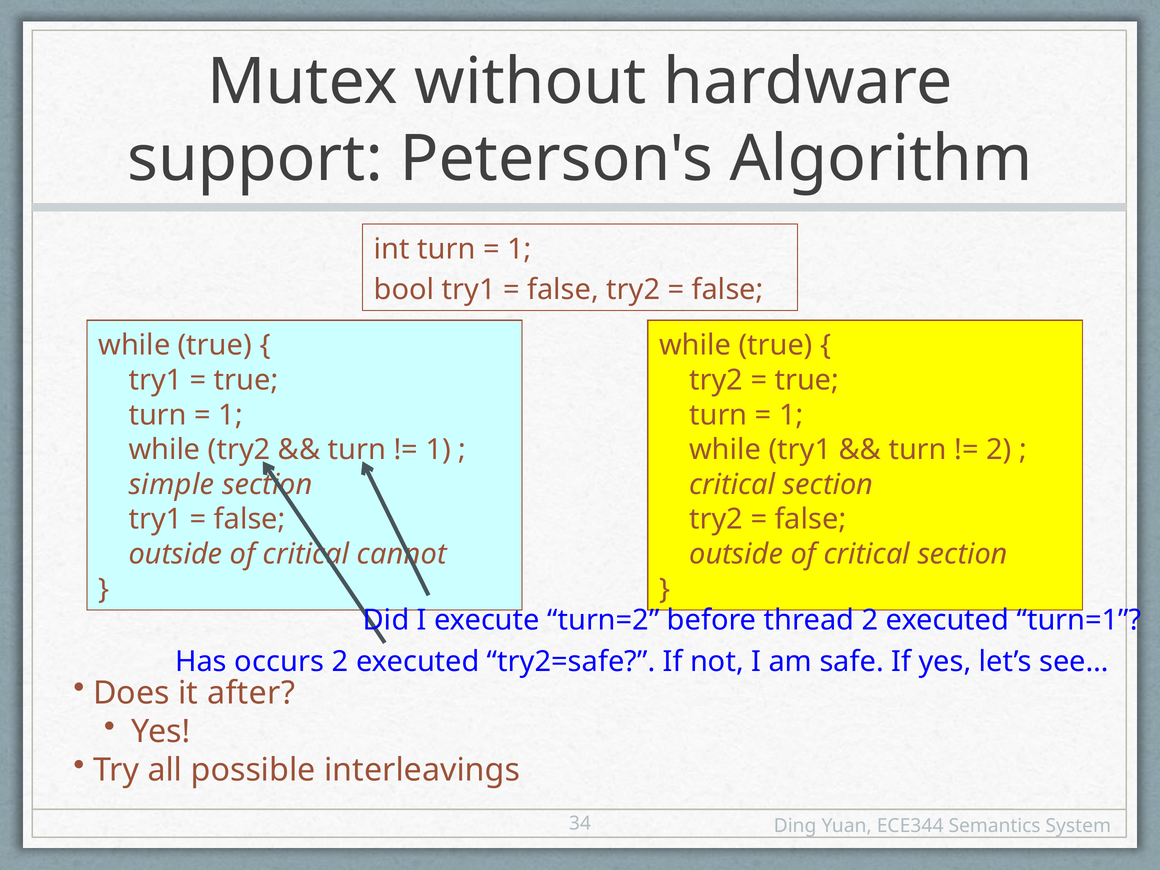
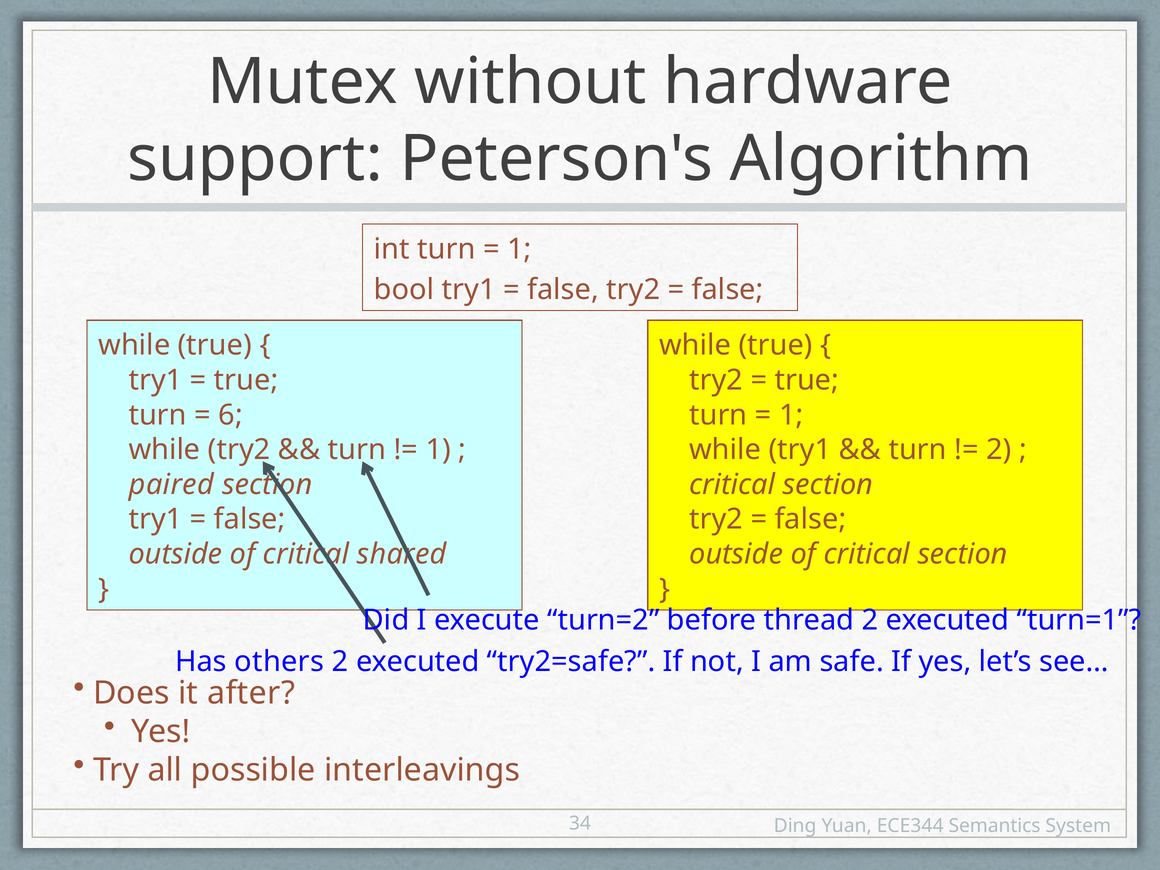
1 at (231, 415): 1 -> 6
simple: simple -> paired
cannot: cannot -> shared
occurs: occurs -> others
